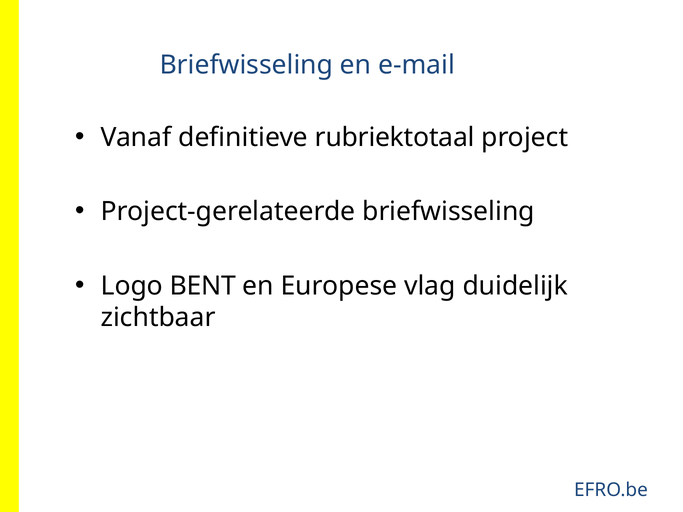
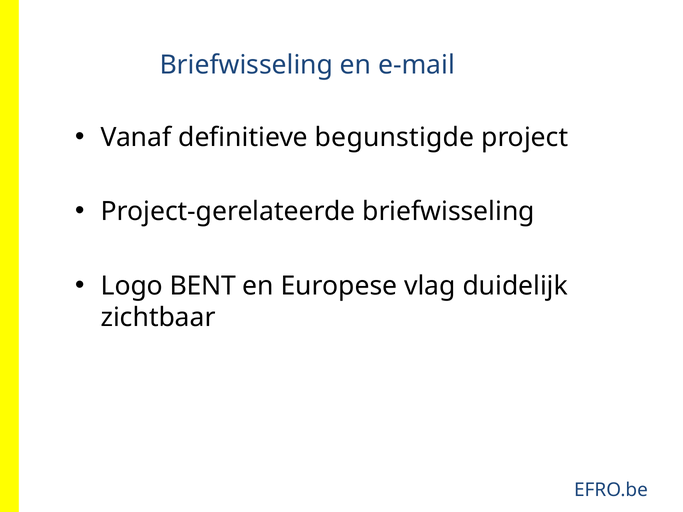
rubriektotaal: rubriektotaal -> begunstigde
